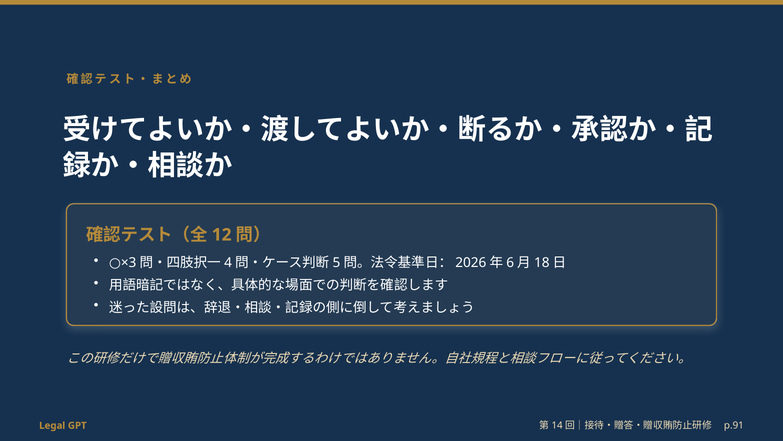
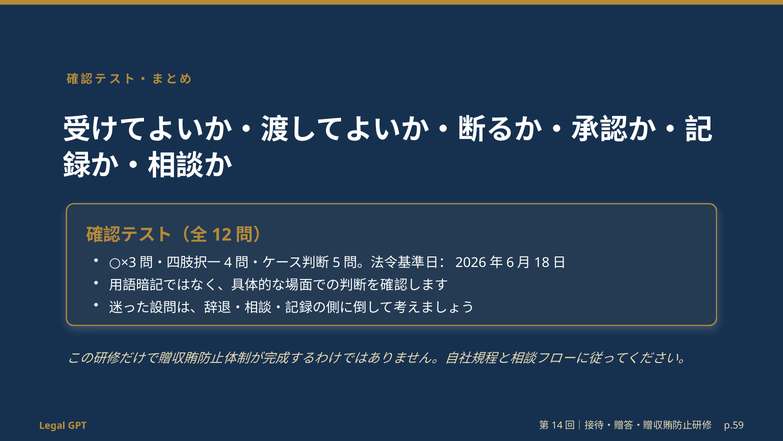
p.91: p.91 -> p.59
